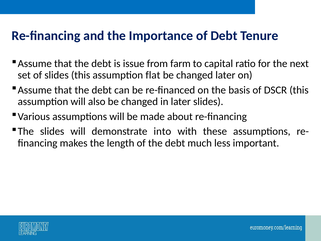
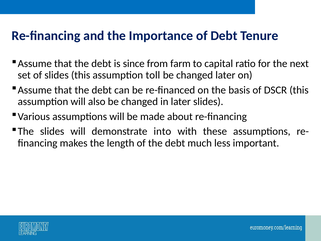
issue: issue -> since
flat: flat -> toll
